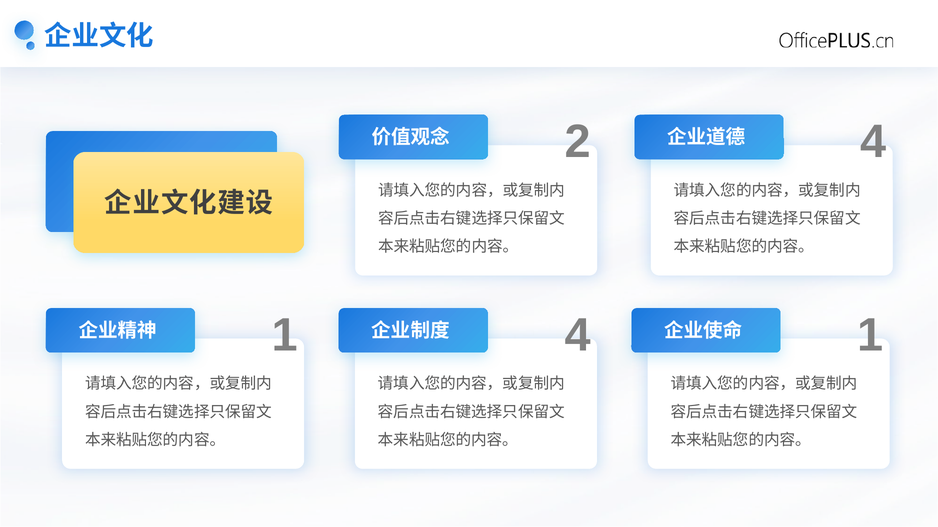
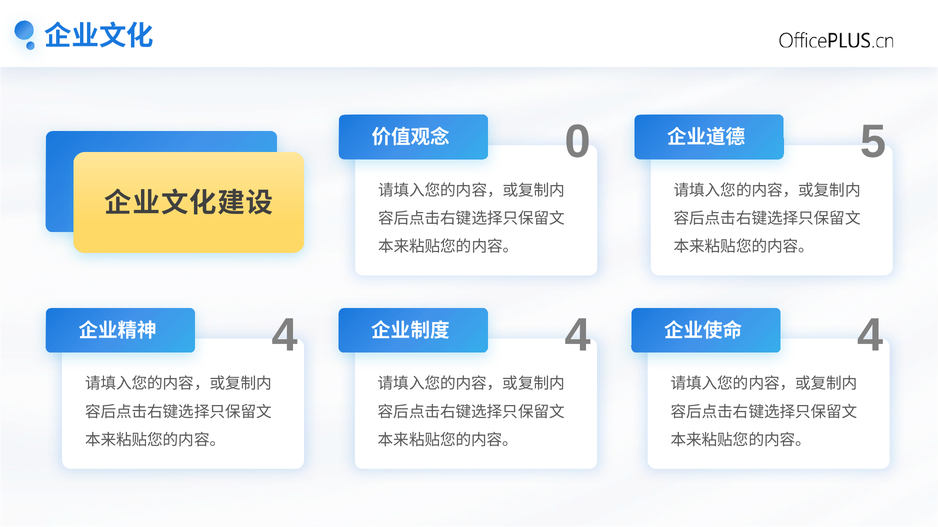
2: 2 -> 0
4 at (873, 142): 4 -> 5
1 at (285, 336): 1 -> 4
1 at (870, 336): 1 -> 4
